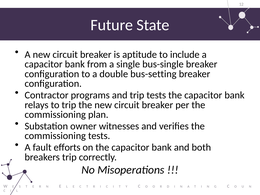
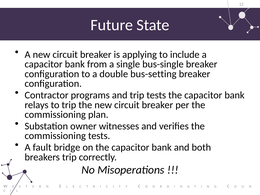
aptitude: aptitude -> applying
efforts: efforts -> bridge
